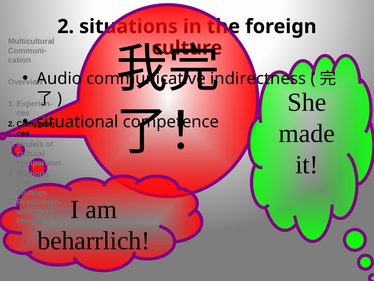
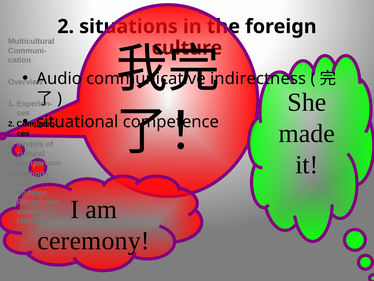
beharrlich: beharrlich -> ceremony
